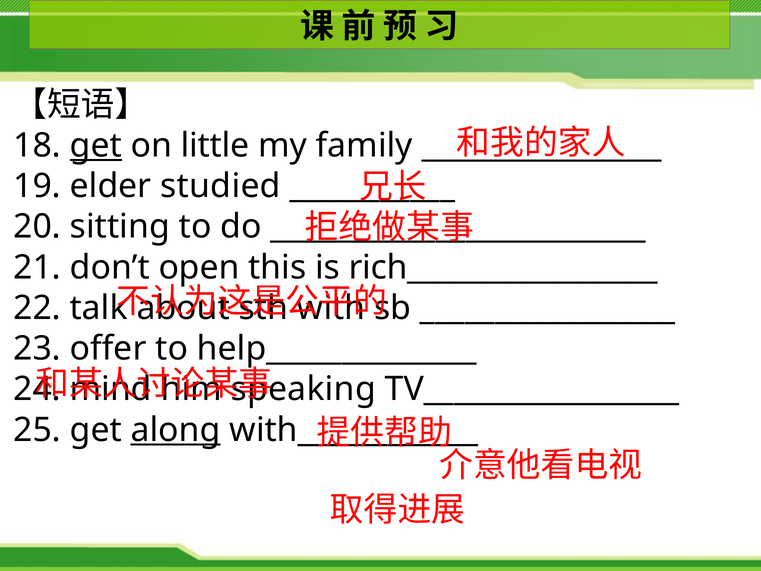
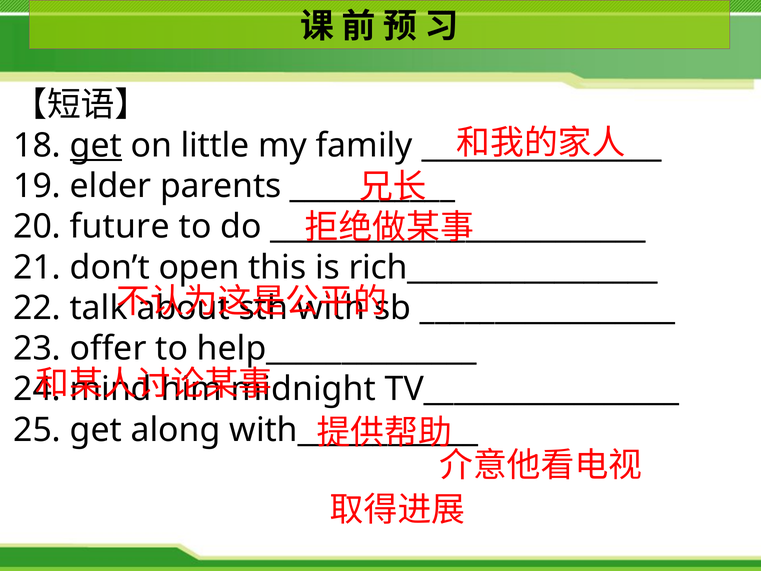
studied: studied -> parents
sitting: sitting -> future
speaking: speaking -> midnight
along underline: present -> none
